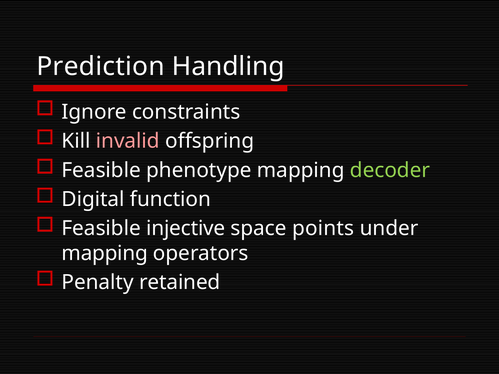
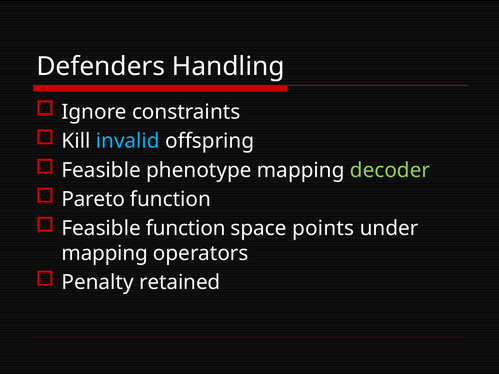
Prediction: Prediction -> Defenders
invalid colour: pink -> light blue
Digital: Digital -> Pareto
Feasible injective: injective -> function
